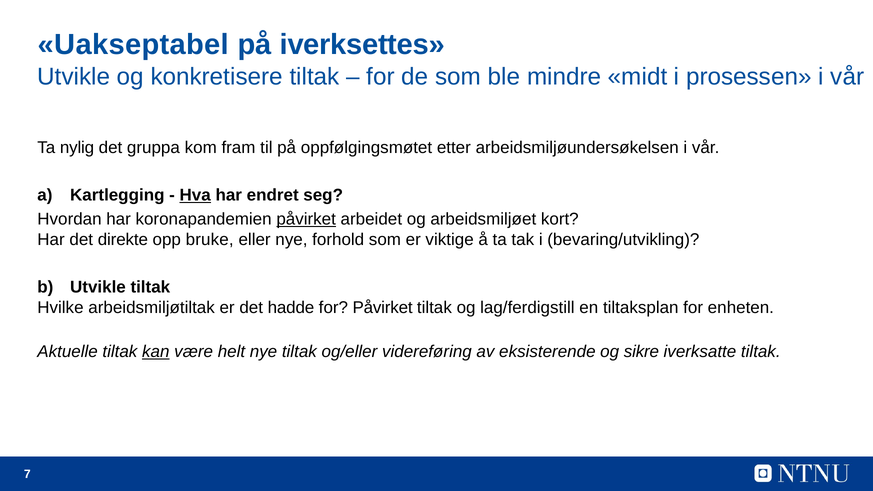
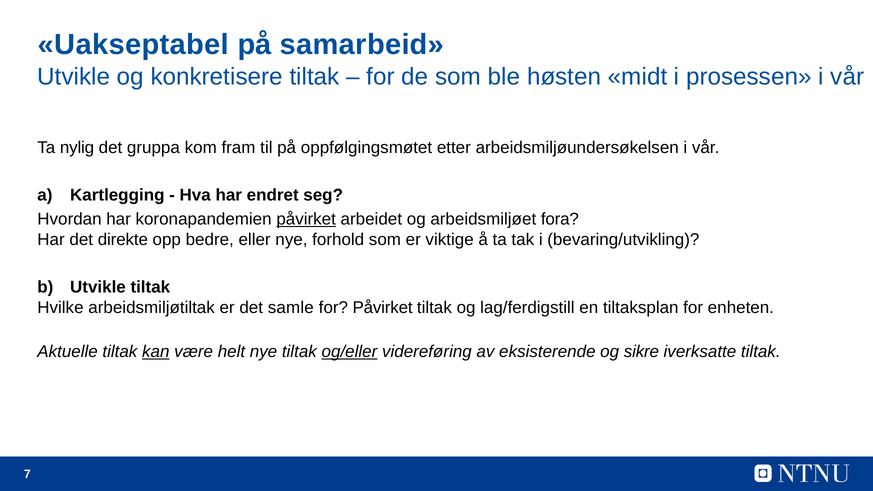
iverksettes: iverksettes -> samarbeid
mindre: mindre -> høsten
Hva underline: present -> none
kort: kort -> fora
bruke: bruke -> bedre
hadde: hadde -> samle
og/eller underline: none -> present
